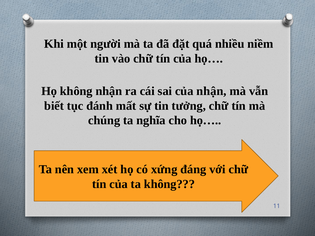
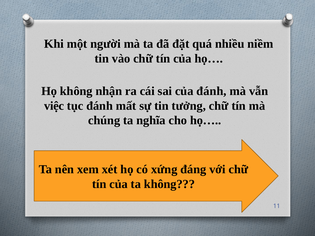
của nhận: nhận -> đánh
biết: biết -> việc
